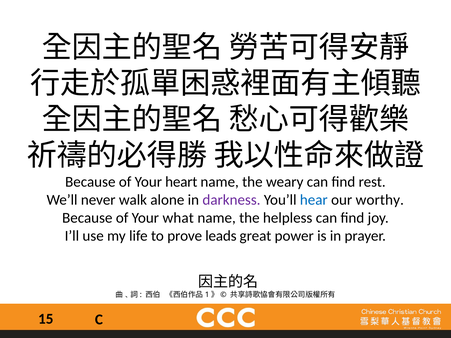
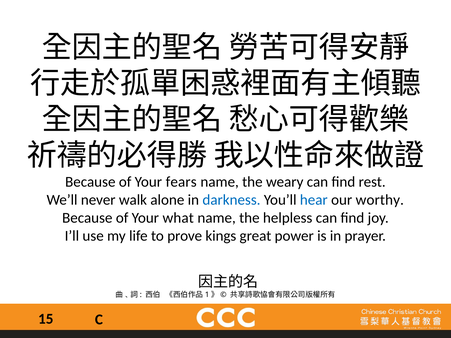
heart: heart -> fears
darkness colour: purple -> blue
leads: leads -> kings
